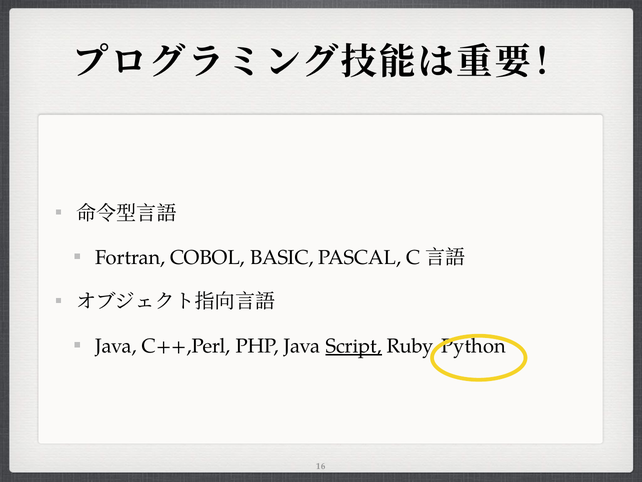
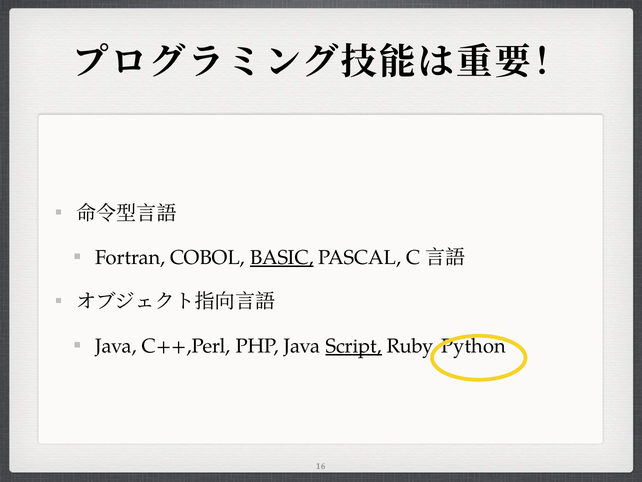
BASIC underline: none -> present
